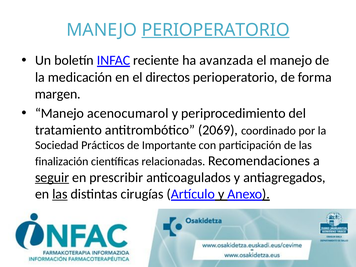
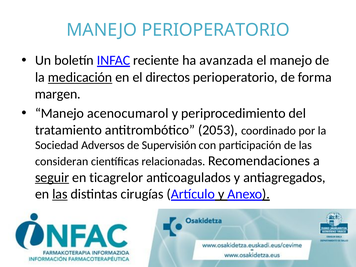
PERIOPERATORIO at (216, 30) underline: present -> none
medicación underline: none -> present
2069: 2069 -> 2053
Prácticos: Prácticos -> Adversos
Importante: Importante -> Supervisión
finalización: finalización -> consideran
prescribir: prescribir -> ticagrelor
